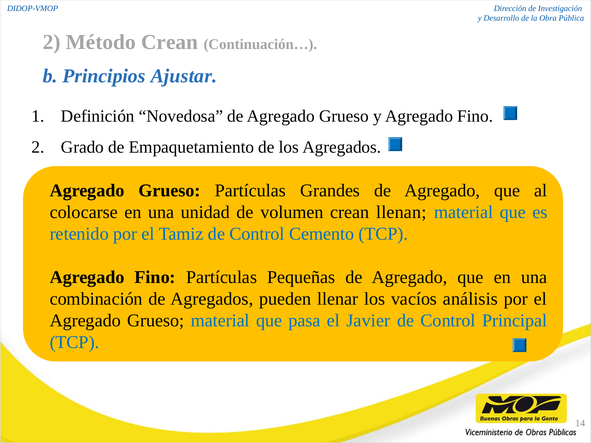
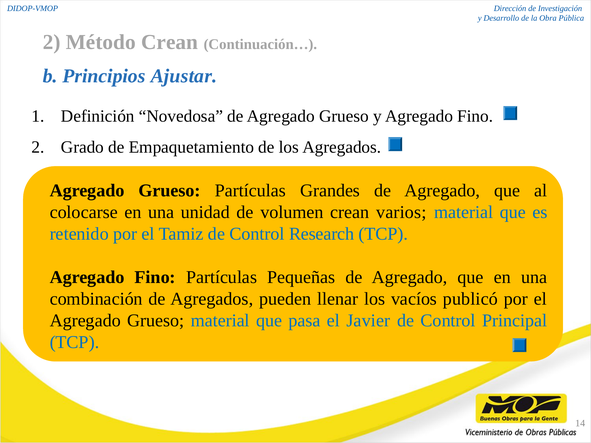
llenan: llenan -> varios
Cemento: Cemento -> Research
análisis: análisis -> publicó
